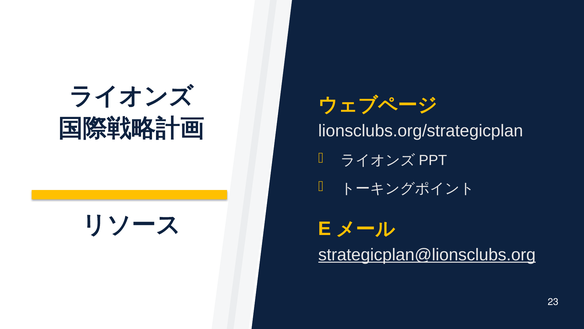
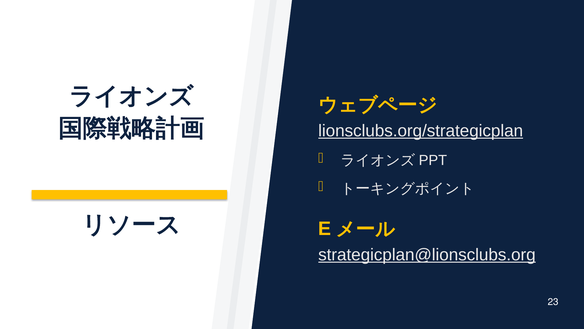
lionsclubs.org/strategicplan underline: none -> present
